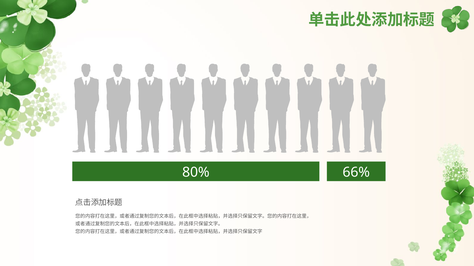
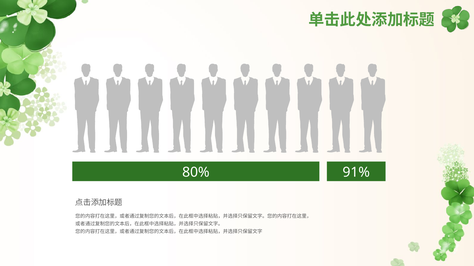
66%: 66% -> 91%
